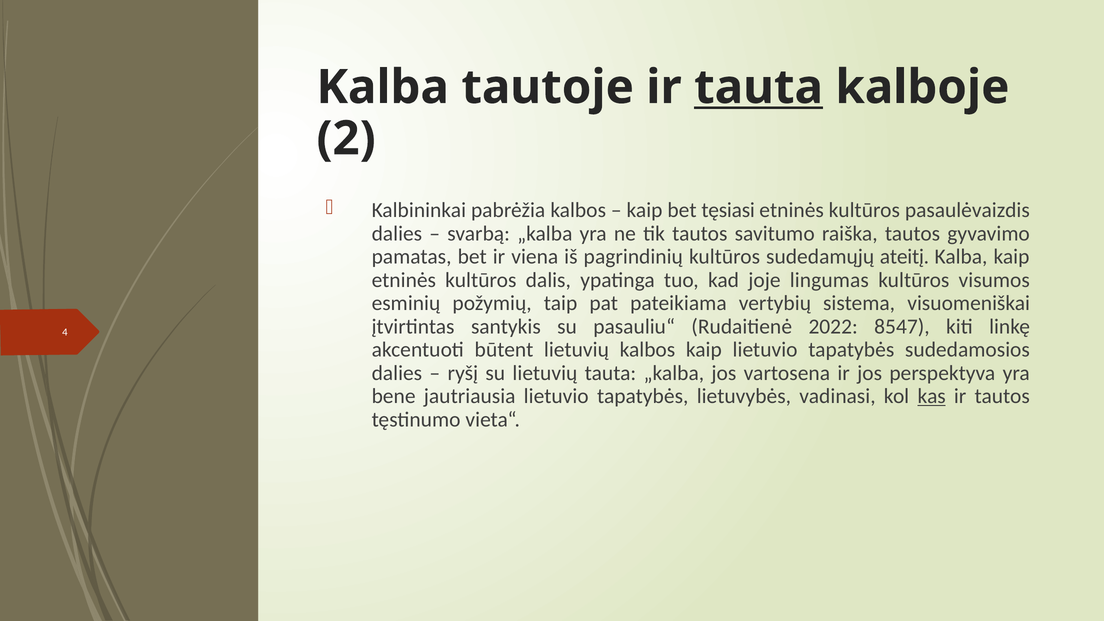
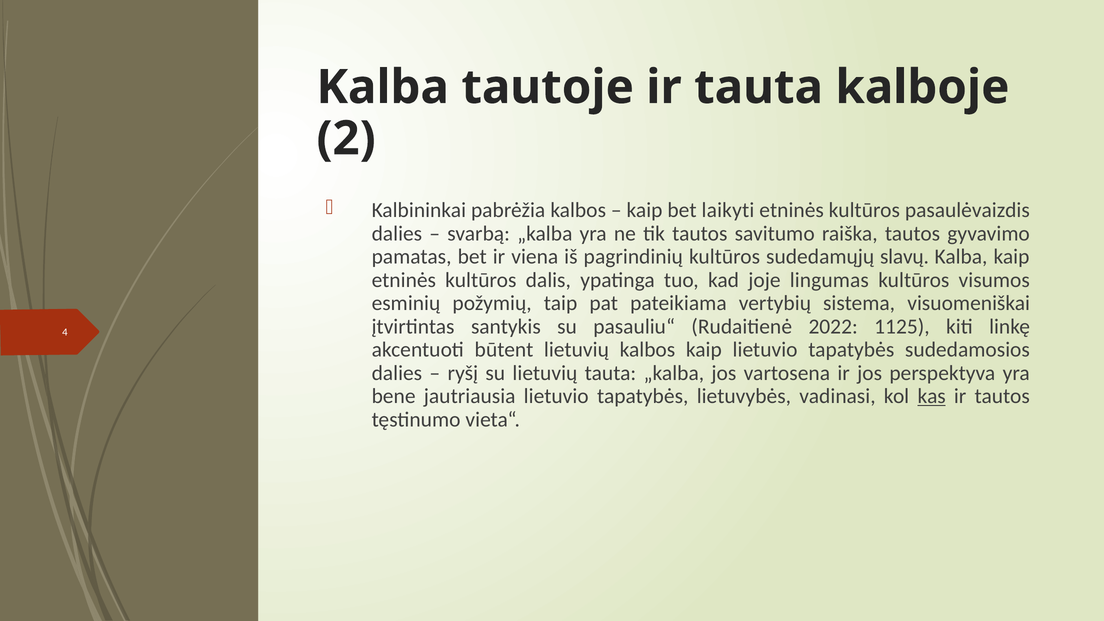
tauta at (759, 87) underline: present -> none
tęsiasi: tęsiasi -> laikyti
ateitį: ateitį -> slavų
8547: 8547 -> 1125
